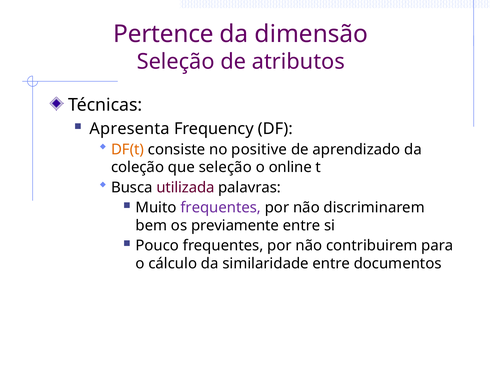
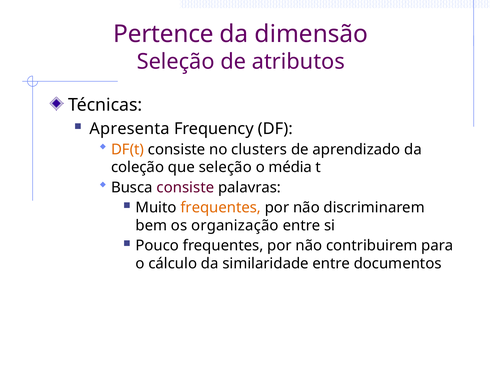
positive: positive -> clusters
online: online -> média
Busca utilizada: utilizada -> consiste
frequentes at (221, 207) colour: purple -> orange
previamente: previamente -> organização
